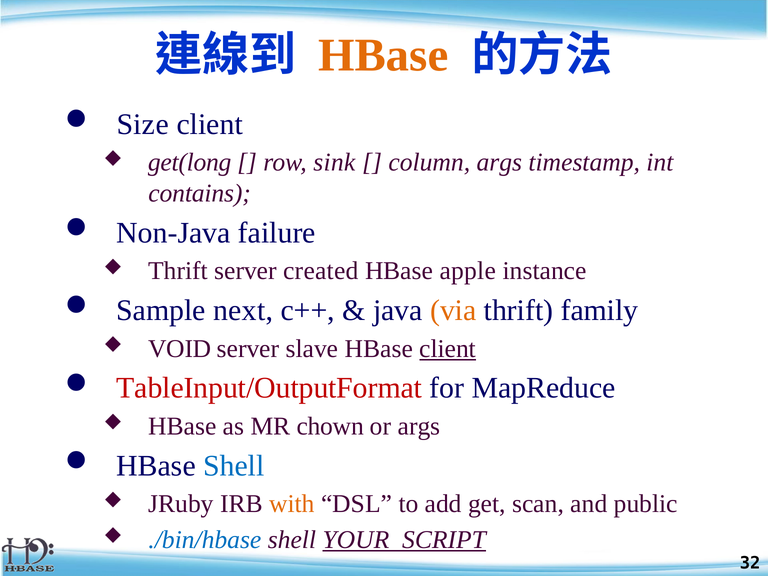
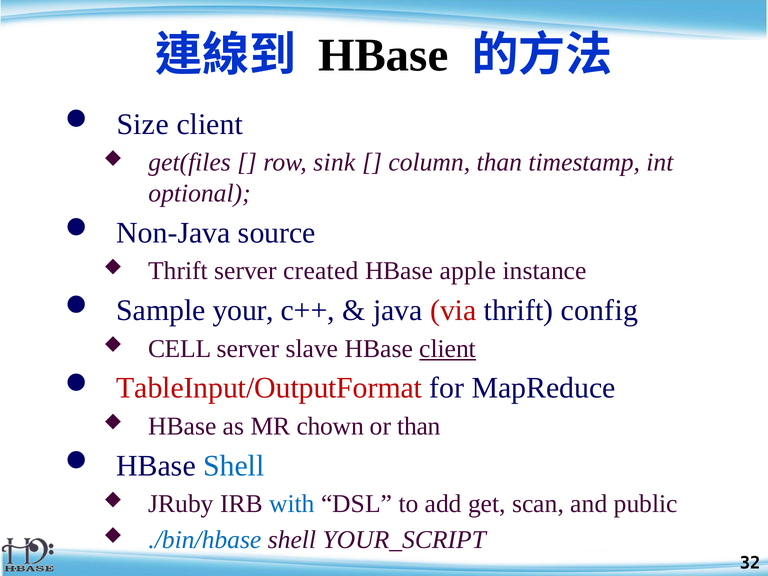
HBase at (383, 55) colour: orange -> black
get(long: get(long -> get(files
column args: args -> than
contains: contains -> optional
failure: failure -> source
next: next -> your
via colour: orange -> red
family: family -> config
VOID: VOID -> CELL
or args: args -> than
with colour: orange -> blue
YOUR_SCRIPT underline: present -> none
